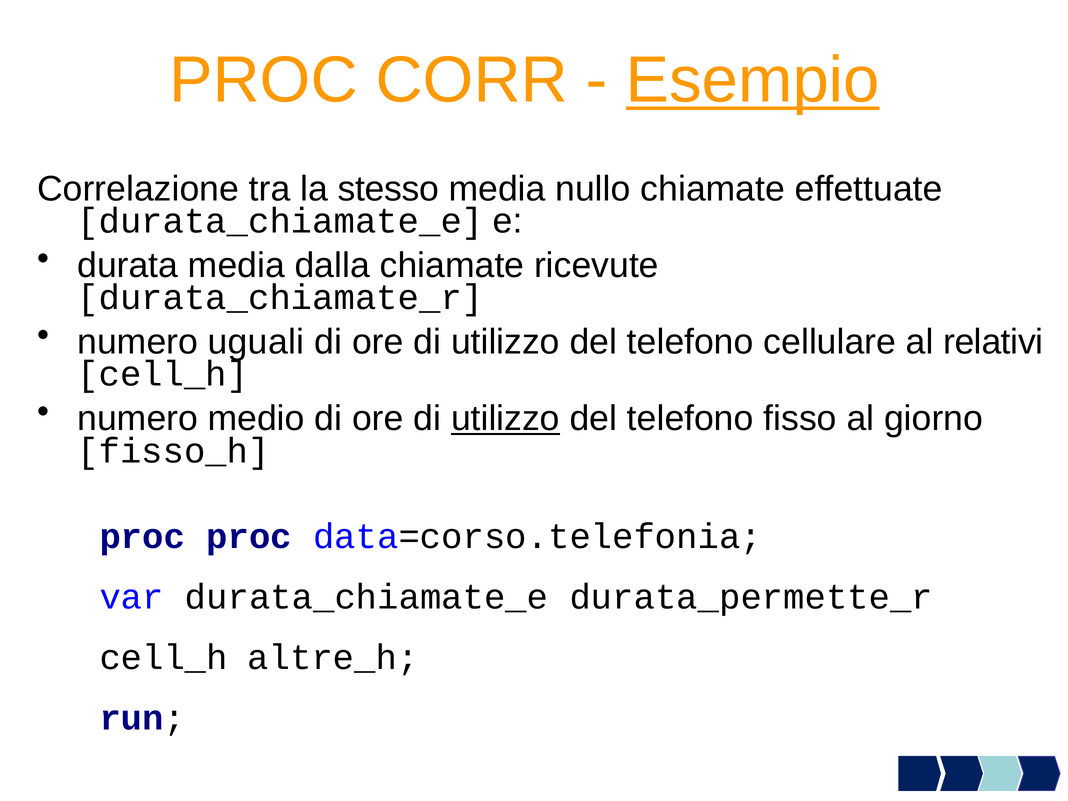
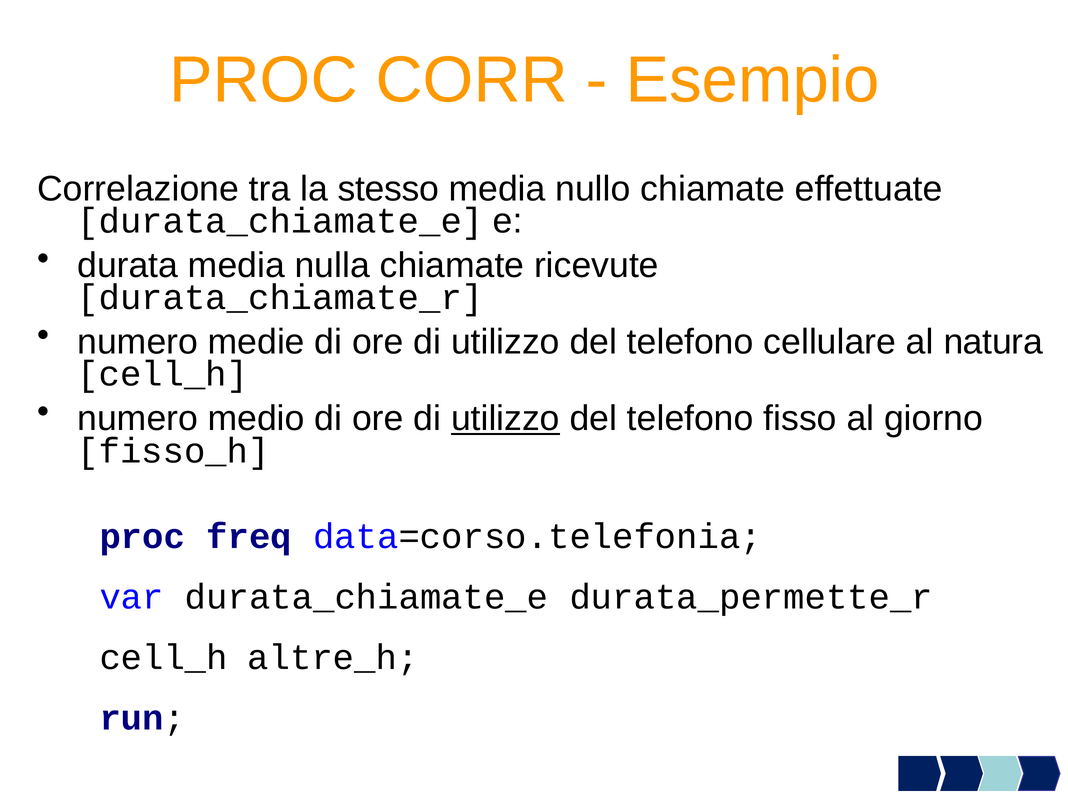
Esempio underline: present -> none
dalla: dalla -> nulla
uguali: uguali -> medie
relativi: relativi -> natura
proc proc: proc -> freq
